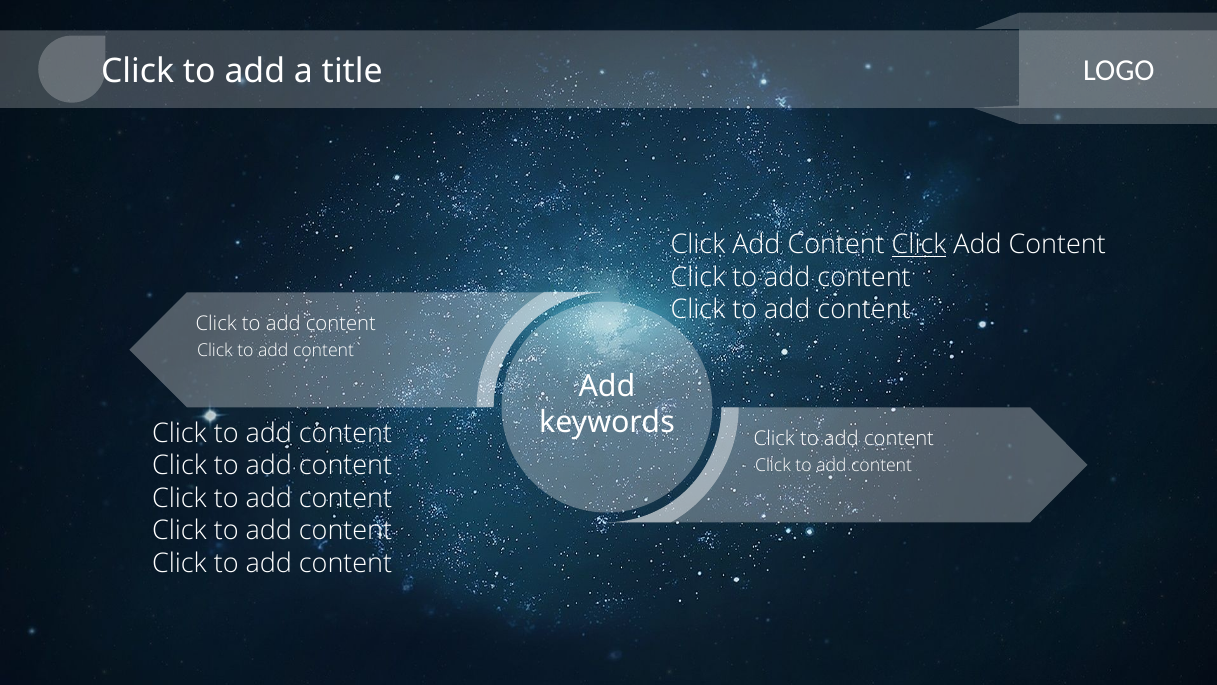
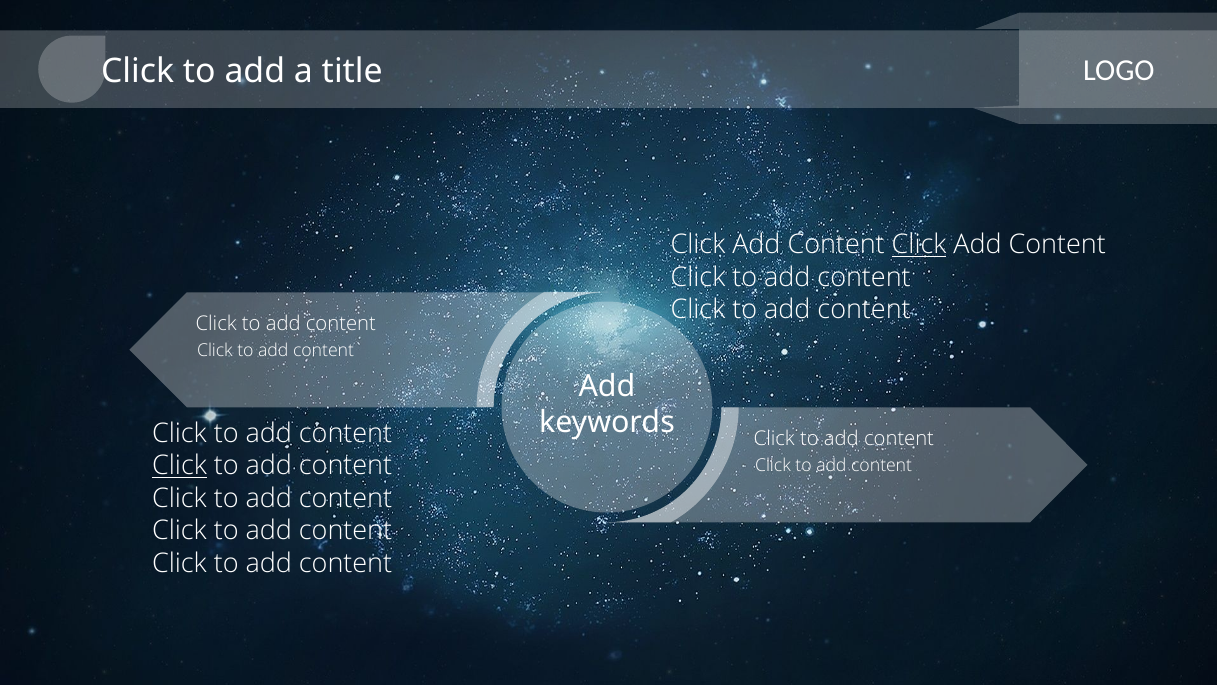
Click at (180, 465) underline: none -> present
